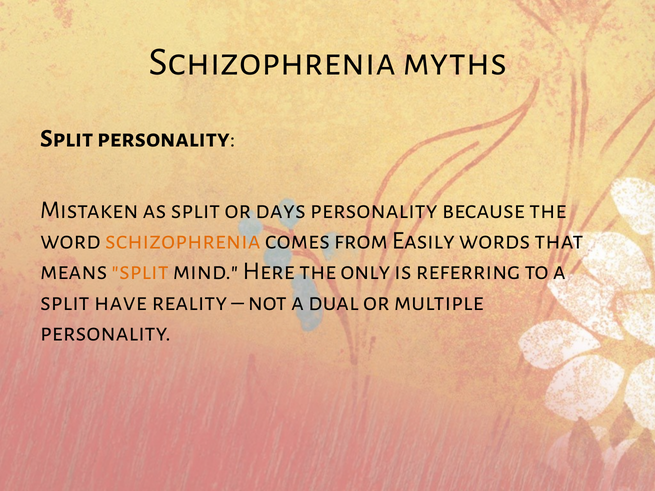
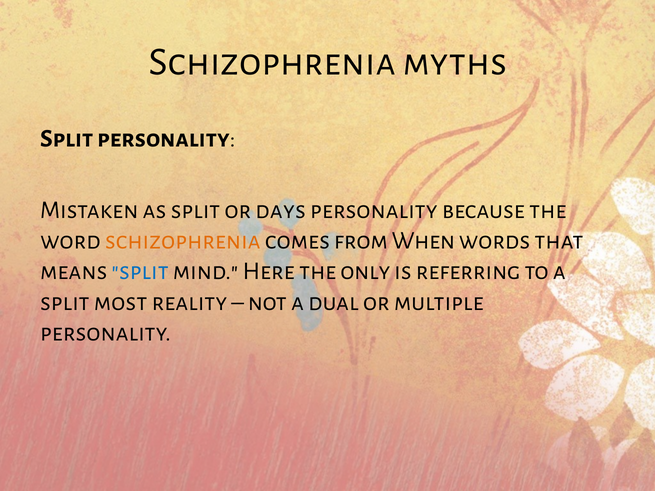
Easily: Easily -> When
split at (140, 271) colour: orange -> blue
have: have -> most
